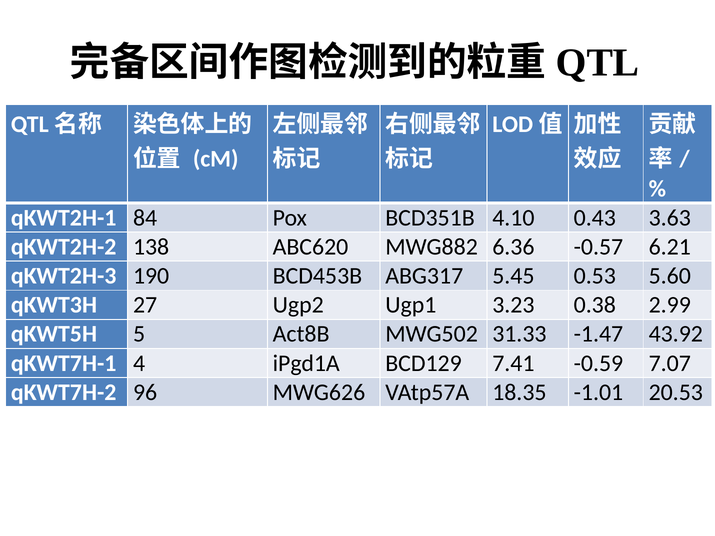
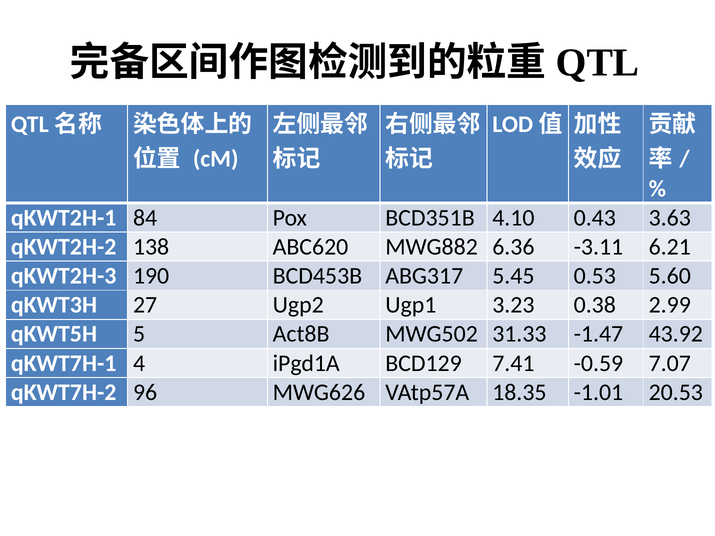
-0.57: -0.57 -> -3.11
